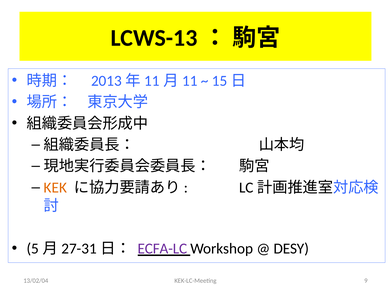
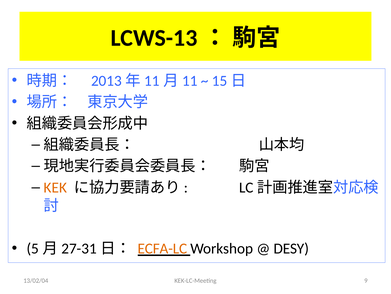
ECFA-LC colour: purple -> orange
